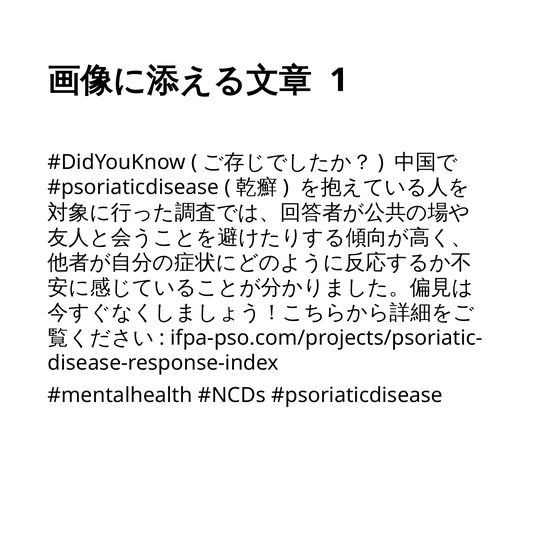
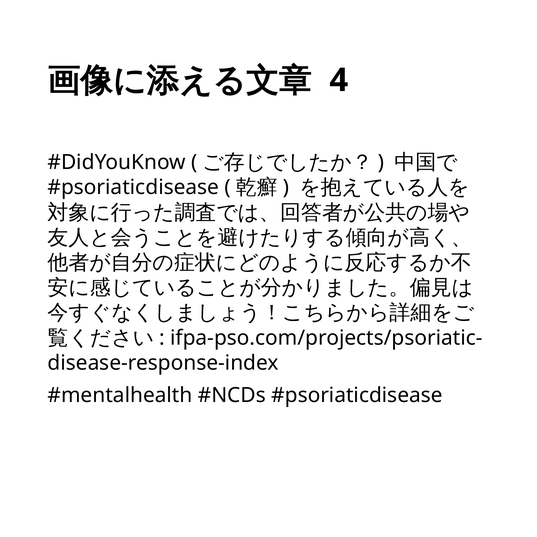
1: 1 -> 4
